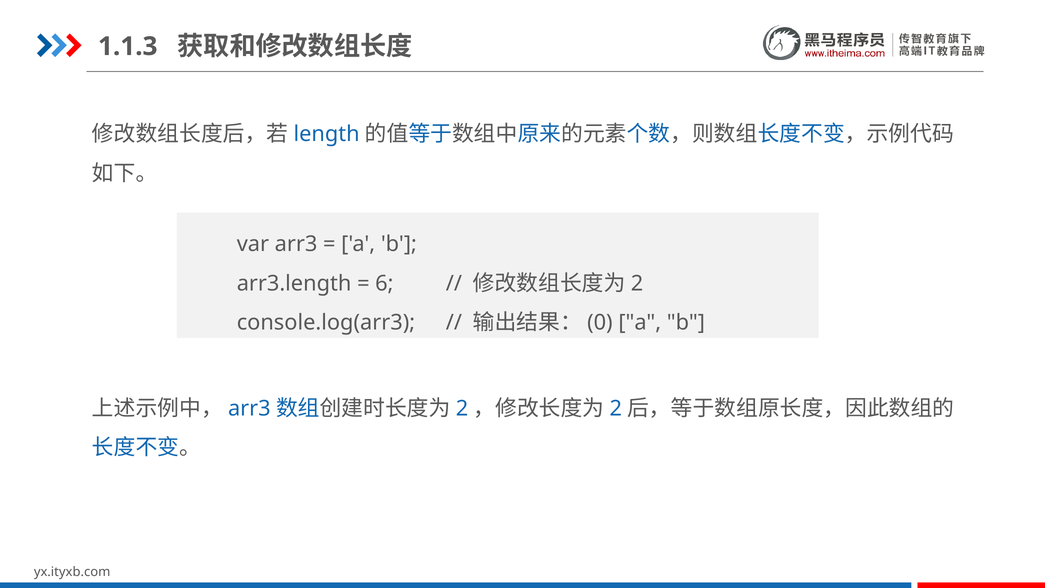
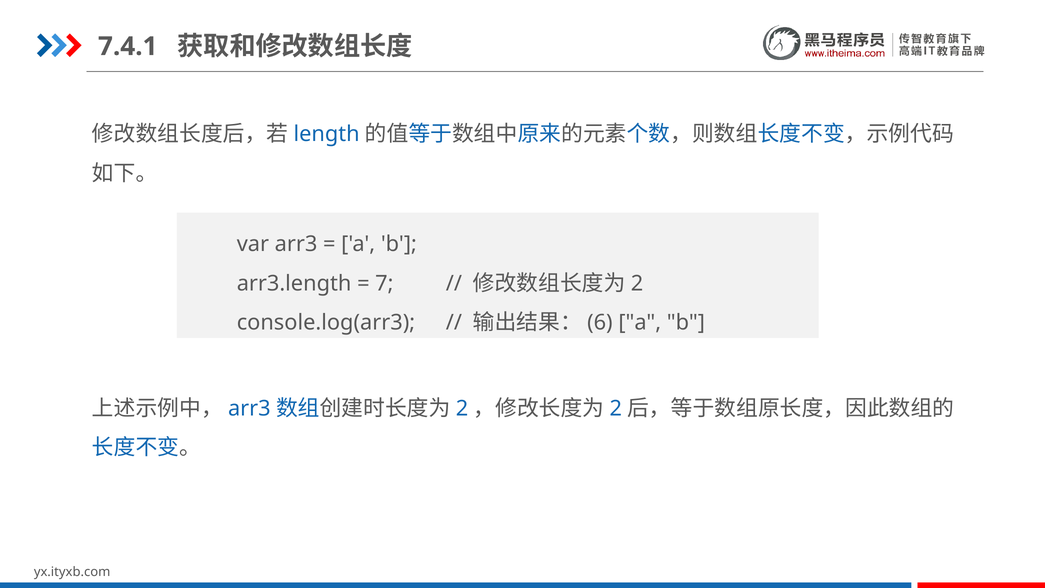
1.1.3: 1.1.3 -> 7.4.1
6: 6 -> 7
0: 0 -> 6
